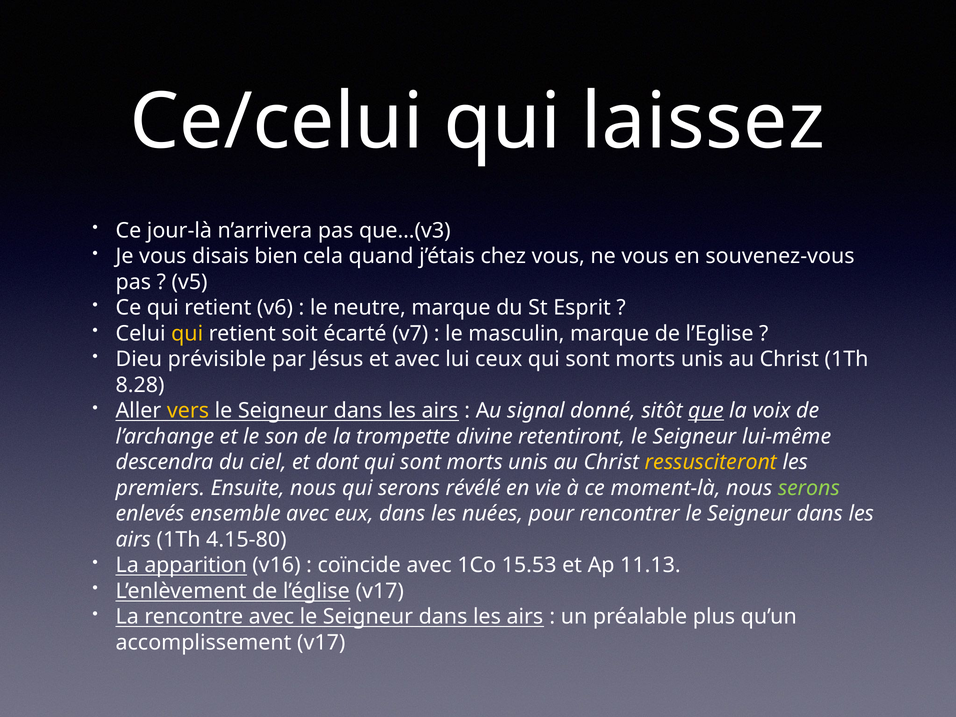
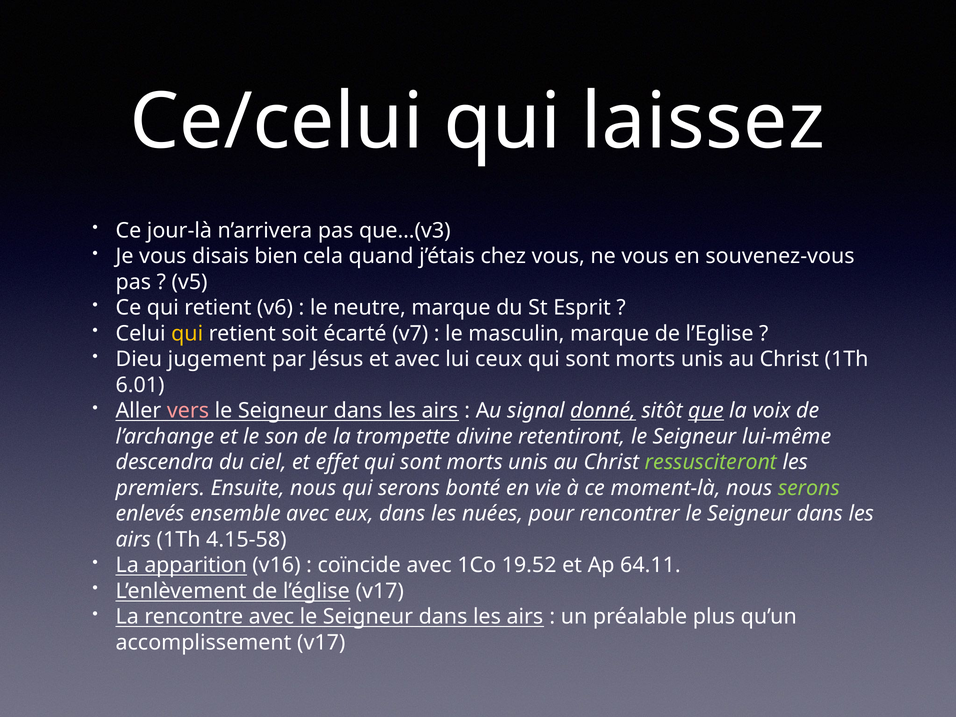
prévisible: prévisible -> jugement
8.28: 8.28 -> 6.01
vers colour: yellow -> pink
donné underline: none -> present
dont: dont -> effet
ressusciteront colour: yellow -> light green
révélé: révélé -> bonté
4.15-80: 4.15-80 -> 4.15-58
15.53: 15.53 -> 19.52
11.13: 11.13 -> 64.11
